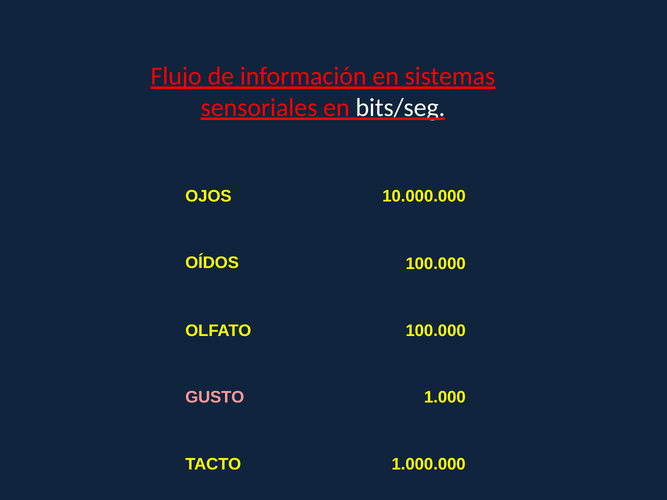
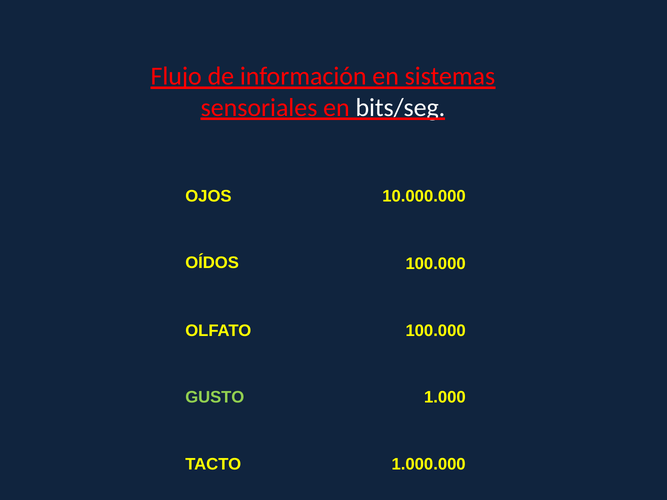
GUSTO colour: pink -> light green
